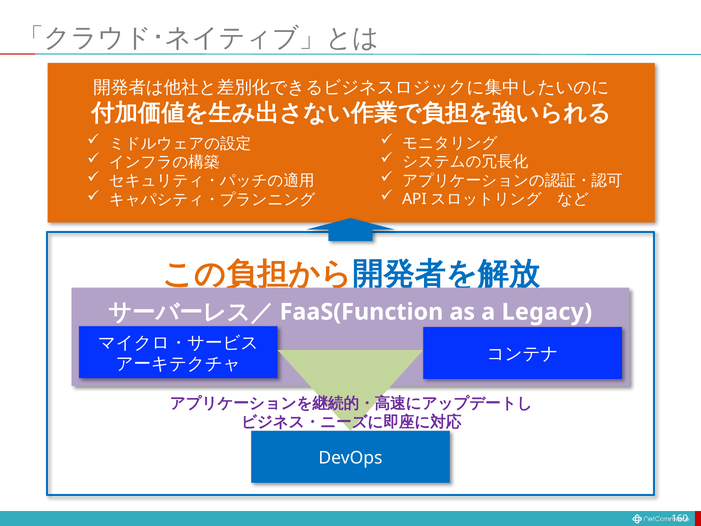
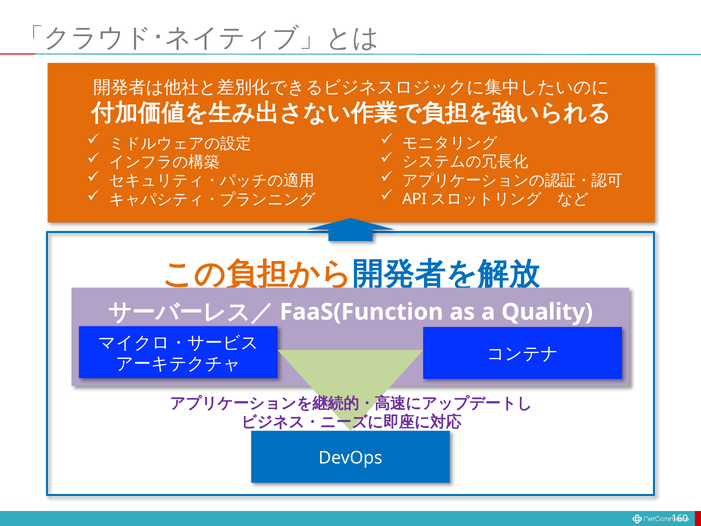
Legacy: Legacy -> Quality
